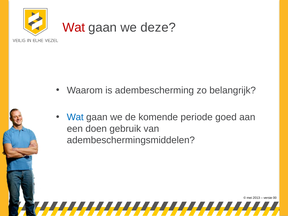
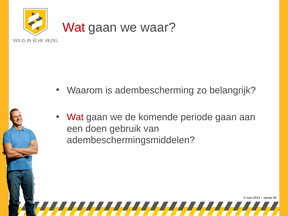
deze: deze -> waar
Wat at (75, 117) colour: blue -> red
periode goed: goed -> gaan
